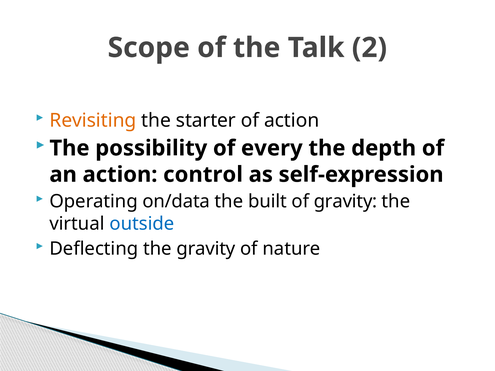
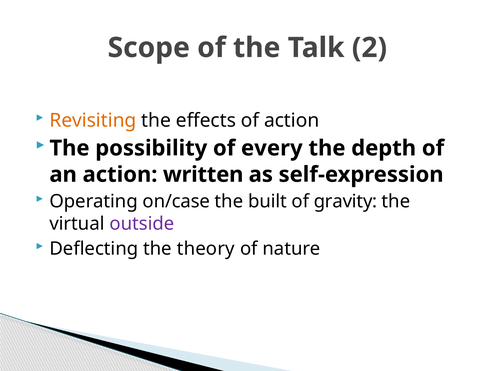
starter: starter -> effects
control: control -> written
on/data: on/data -> on/case
outside colour: blue -> purple
the gravity: gravity -> theory
